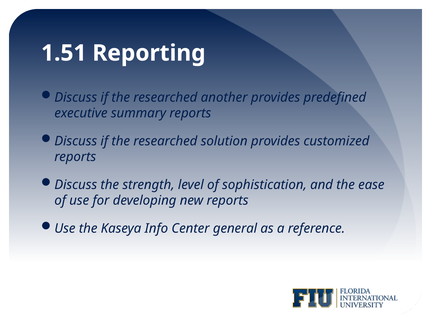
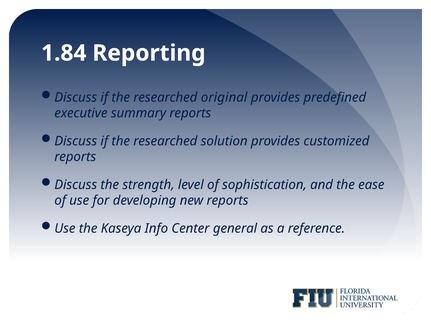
1.51: 1.51 -> 1.84
another: another -> original
